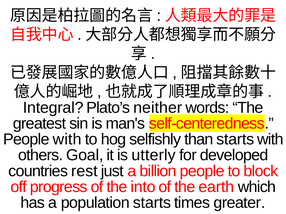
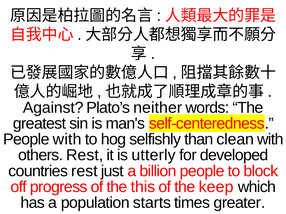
Integral: Integral -> Against
than starts: starts -> clean
others Goal: Goal -> Rest
into: into -> this
earth: earth -> keep
